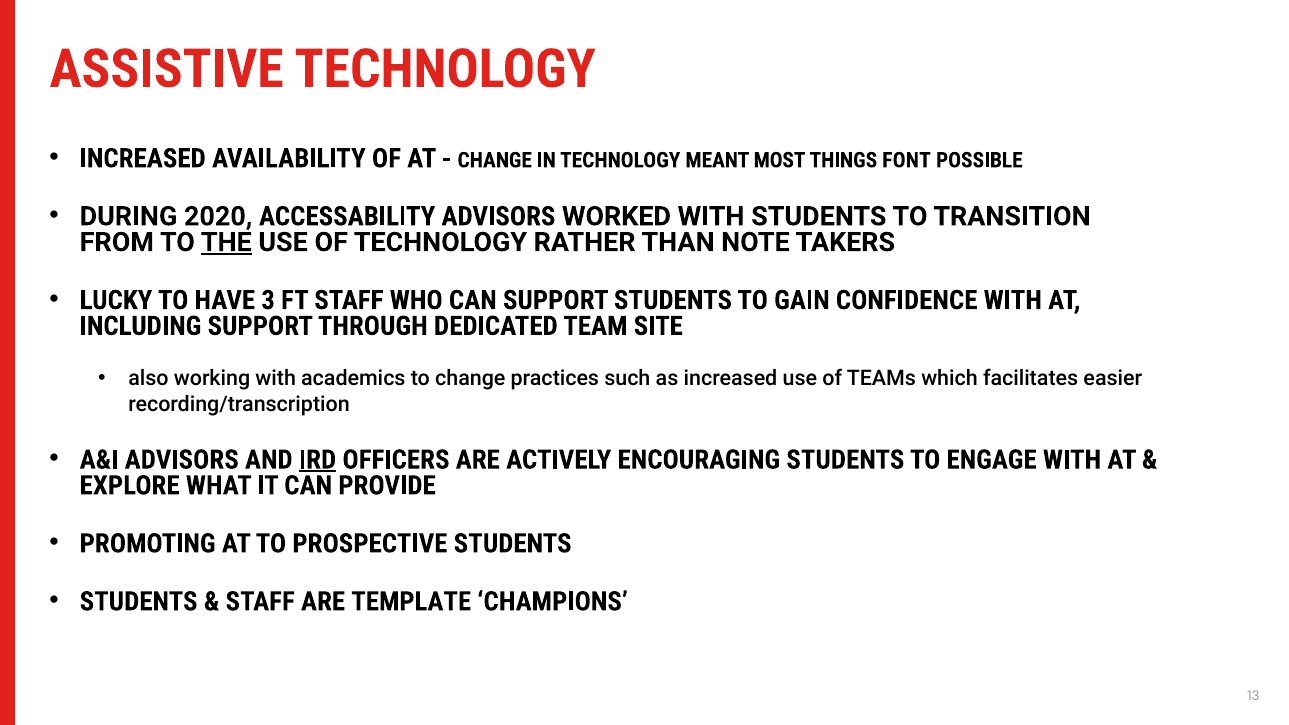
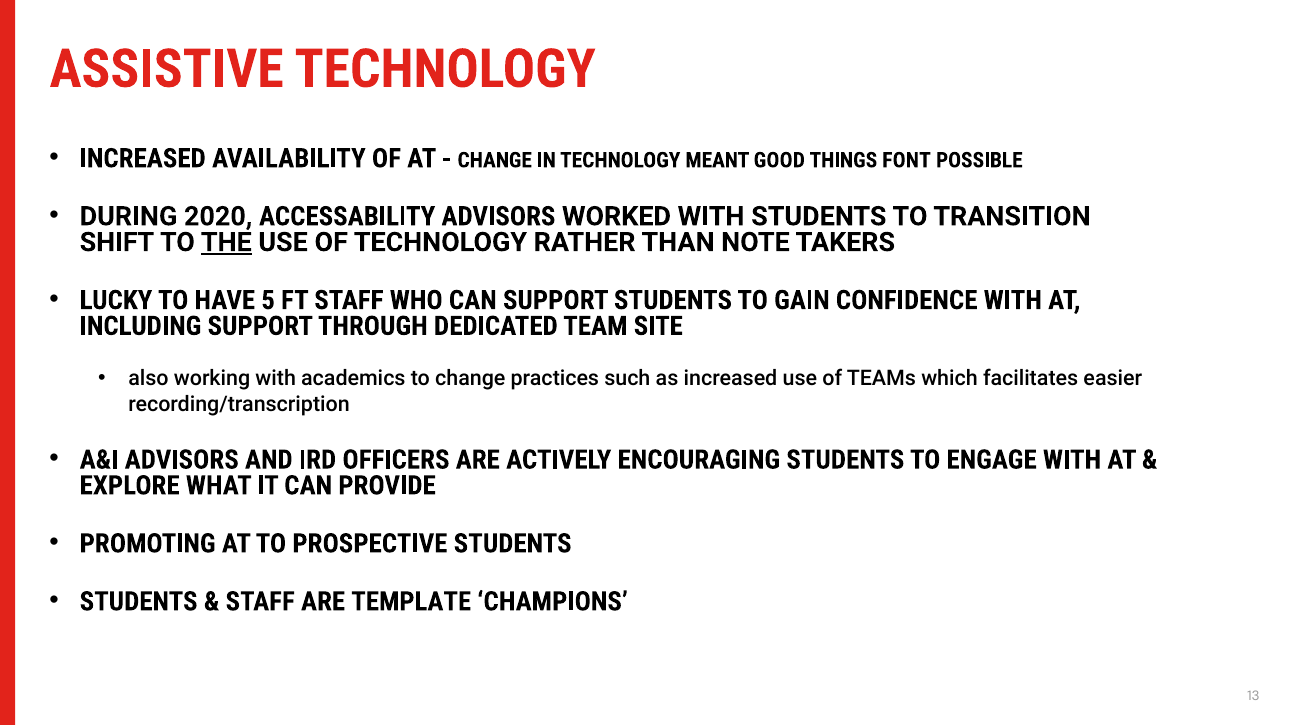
MOST: MOST -> GOOD
FROM: FROM -> SHIFT
3: 3 -> 5
IRD underline: present -> none
